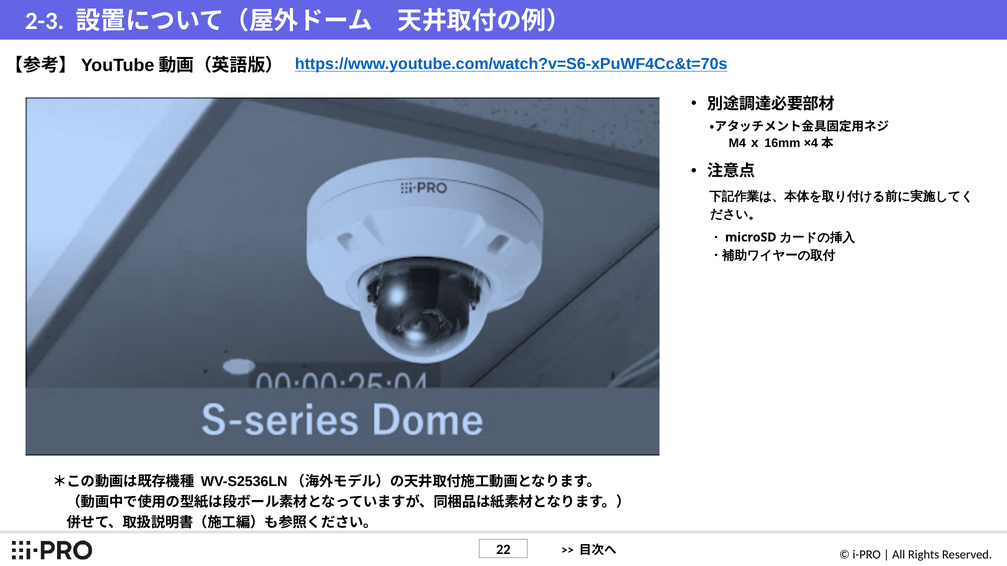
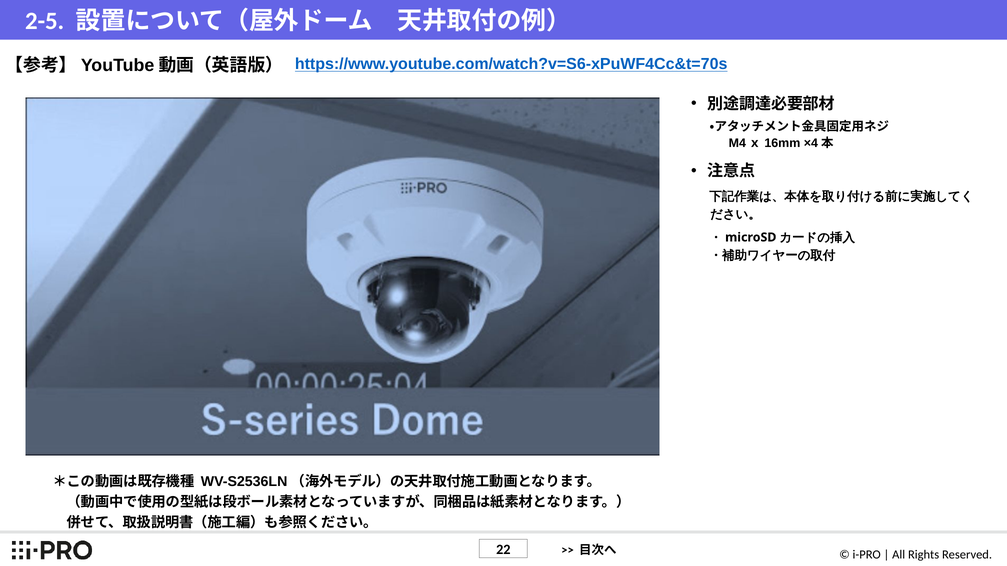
2-3: 2-3 -> 2-5
